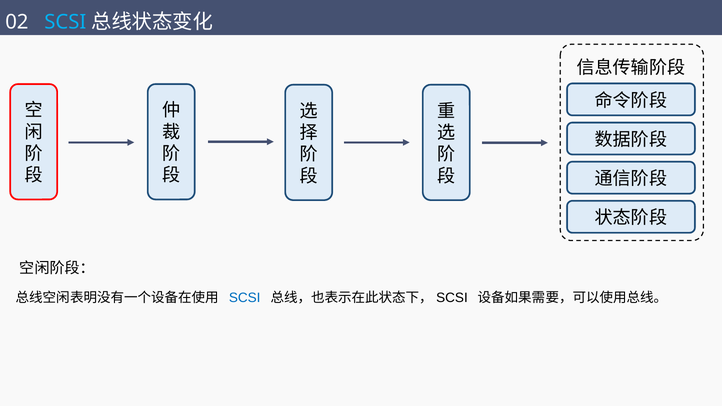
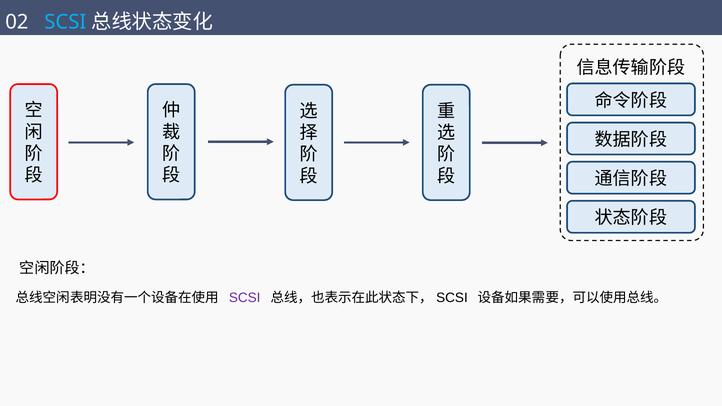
SCSI at (245, 298) colour: blue -> purple
